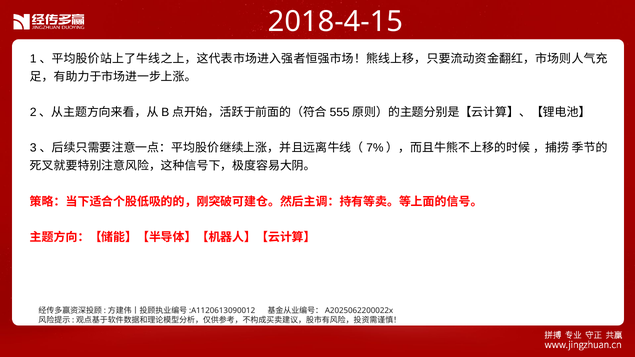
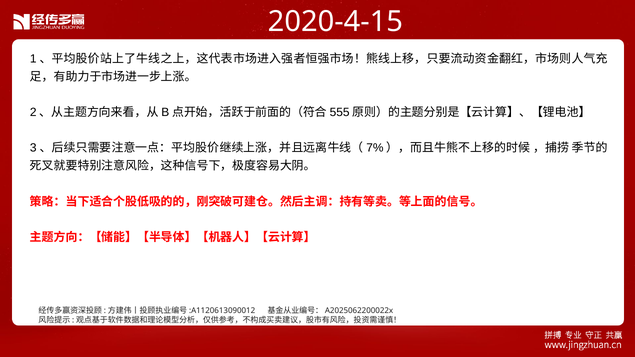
2018-4-15: 2018-4-15 -> 2020-4-15
